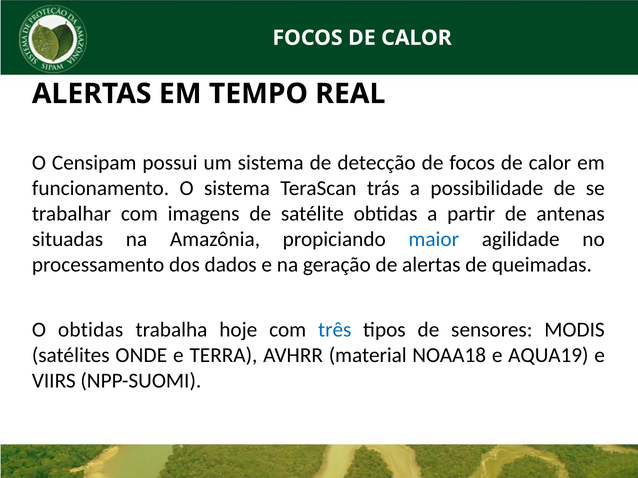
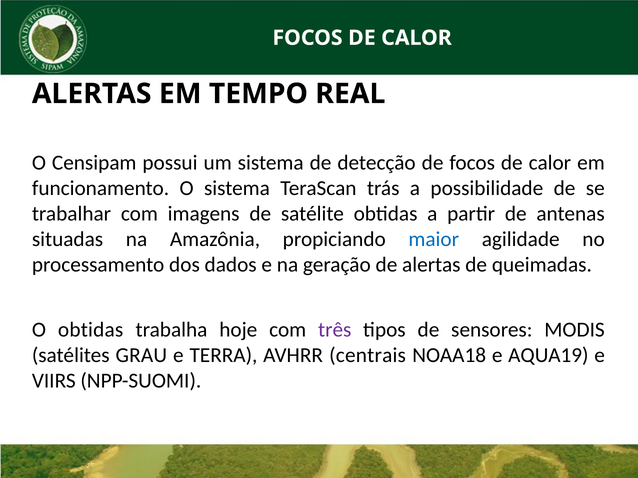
três colour: blue -> purple
ONDE: ONDE -> GRAU
material: material -> centrais
